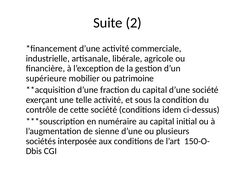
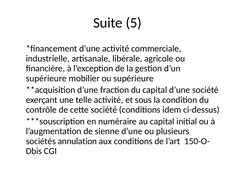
2: 2 -> 5
ou patrimoine: patrimoine -> supérieure
interposée: interposée -> annulation
